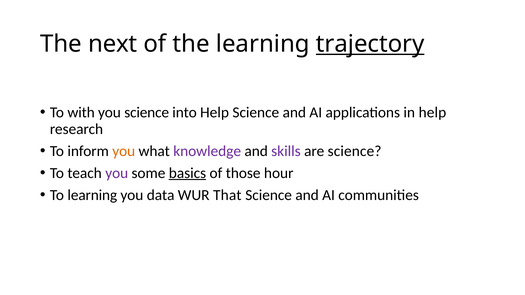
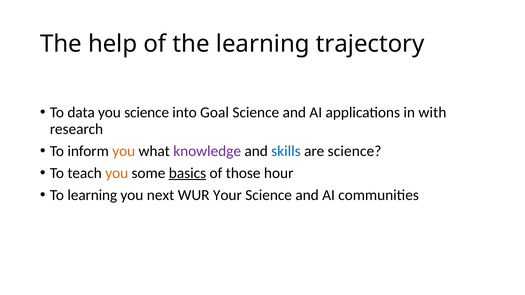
next: next -> help
trajectory underline: present -> none
with: with -> data
into Help: Help -> Goal
in help: help -> with
skills colour: purple -> blue
you at (117, 173) colour: purple -> orange
data: data -> next
That: That -> Your
